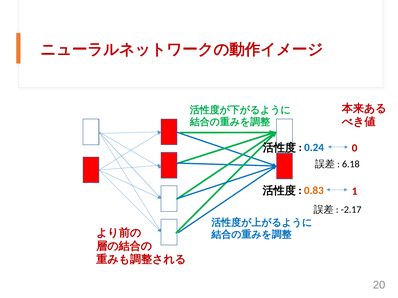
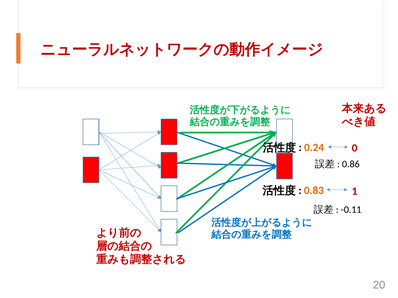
0.24 colour: blue -> orange
6.18: 6.18 -> 0.86
-2.17: -2.17 -> -0.11
